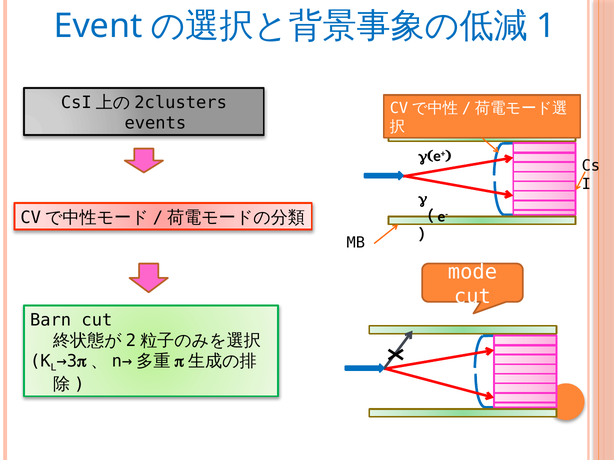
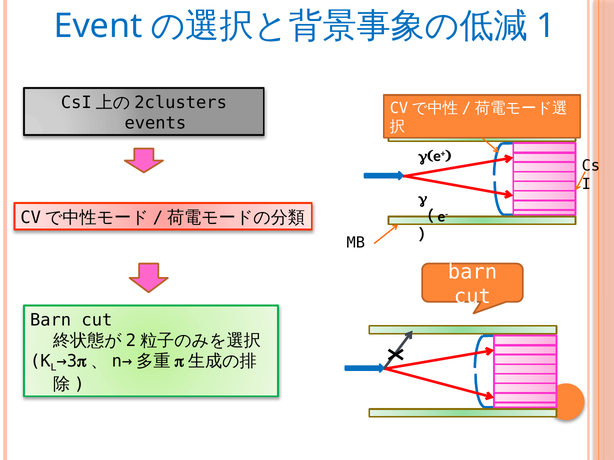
mode at (472, 272): mode -> barn
